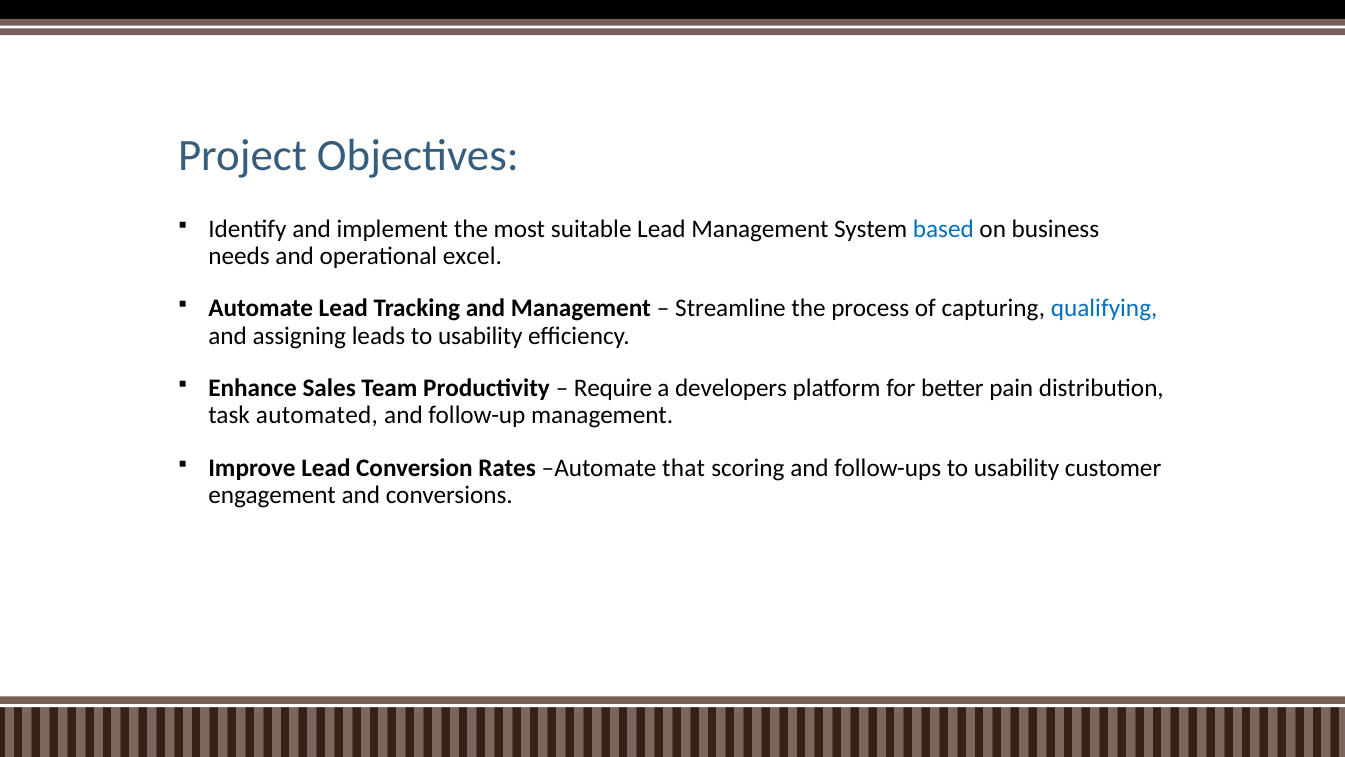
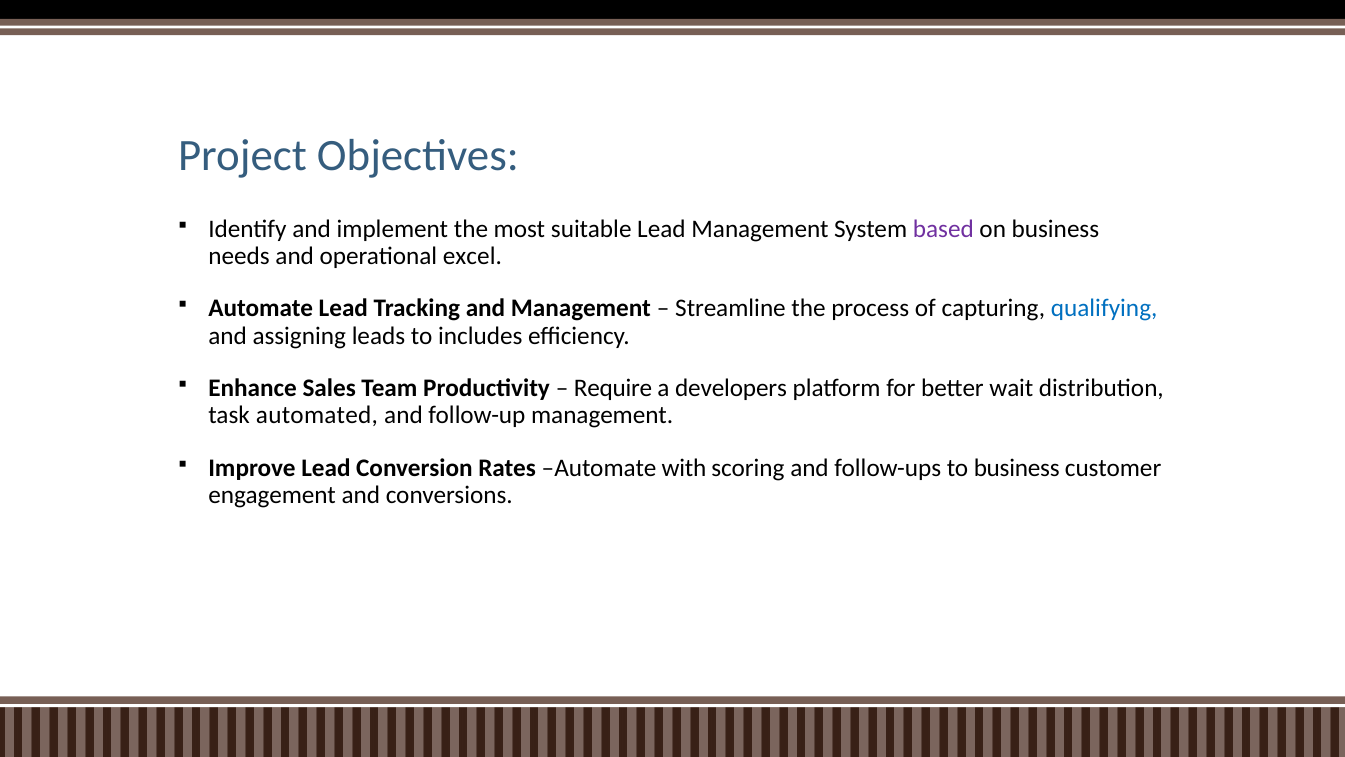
based colour: blue -> purple
leads to usability: usability -> includes
pain: pain -> wait
that: that -> with
follow-ups to usability: usability -> business
